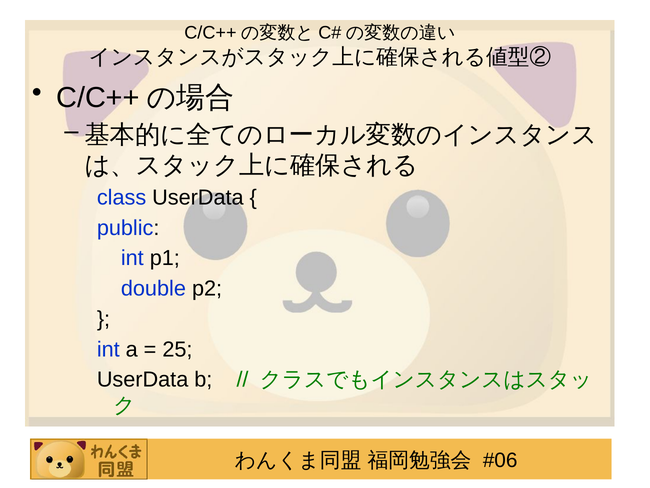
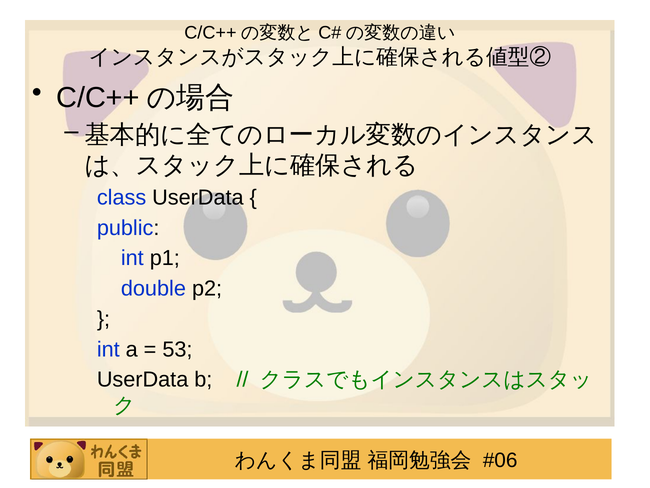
25: 25 -> 53
